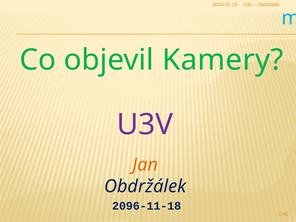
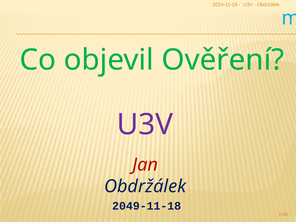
Kamery: Kamery -> Ověření
Jan colour: orange -> red
2096-11-18: 2096-11-18 -> 2049-11-18
